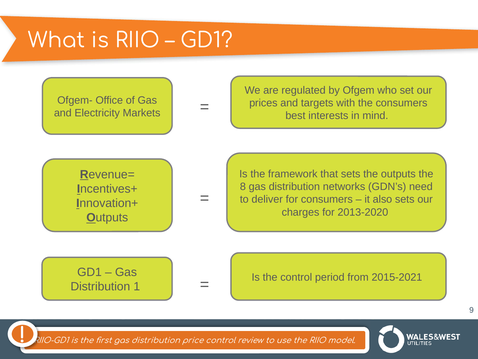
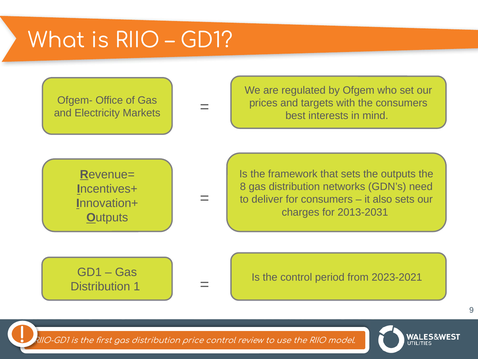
2013-2020: 2013-2020 -> 2013-2031
2015-2021: 2015-2021 -> 2023-2021
